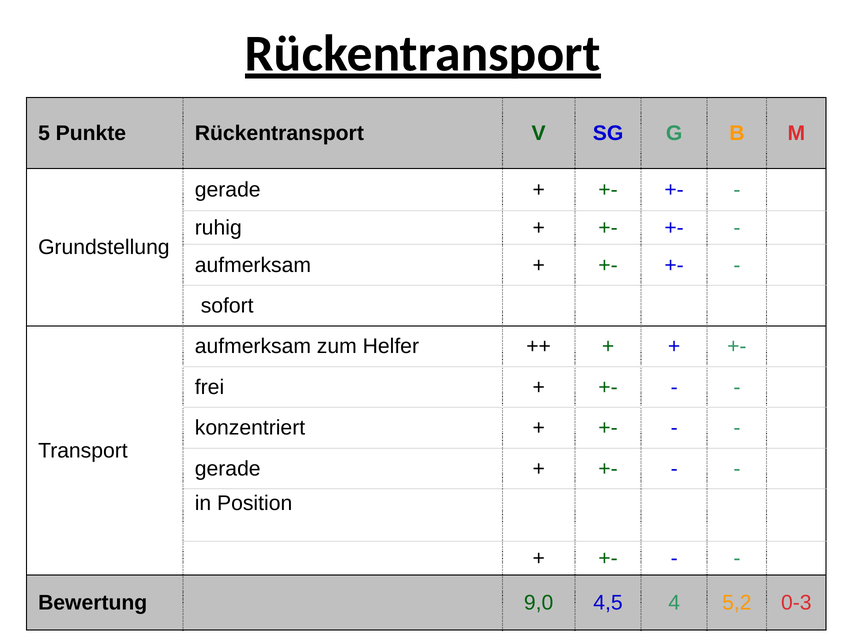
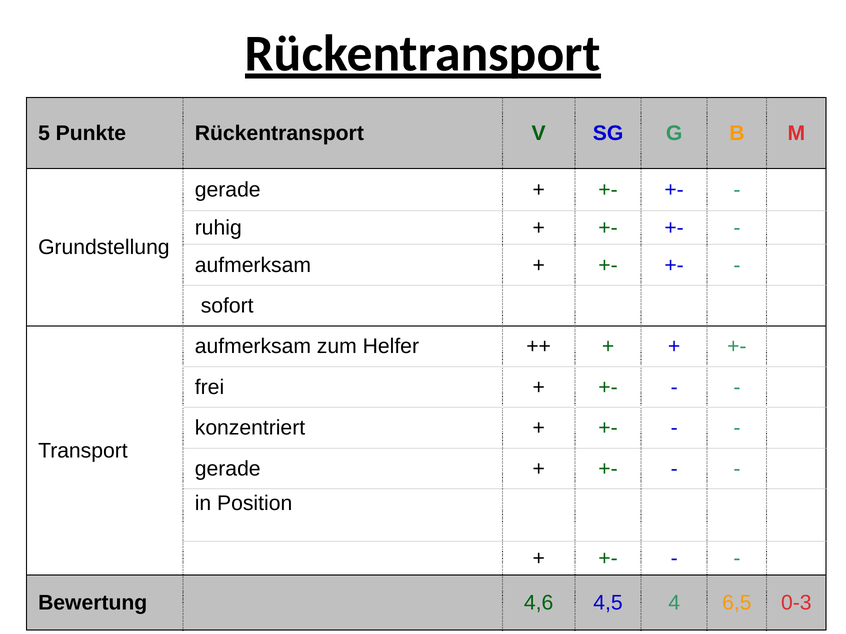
9,0: 9,0 -> 4,6
5,2: 5,2 -> 6,5
